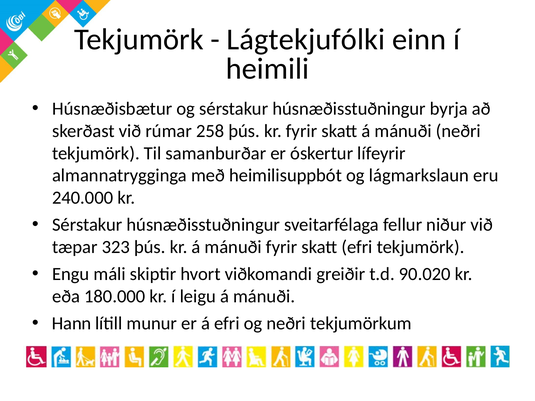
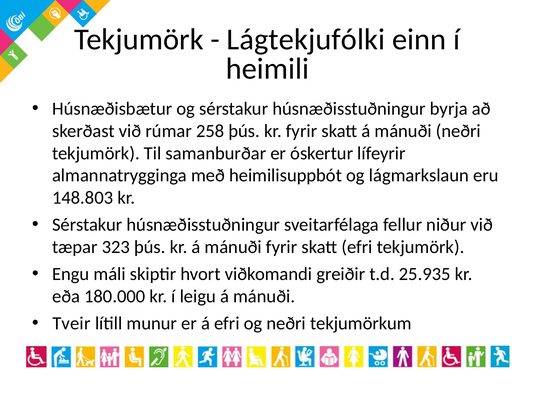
240.000: 240.000 -> 148.803
90.020: 90.020 -> 25.935
Hann: Hann -> Tveir
